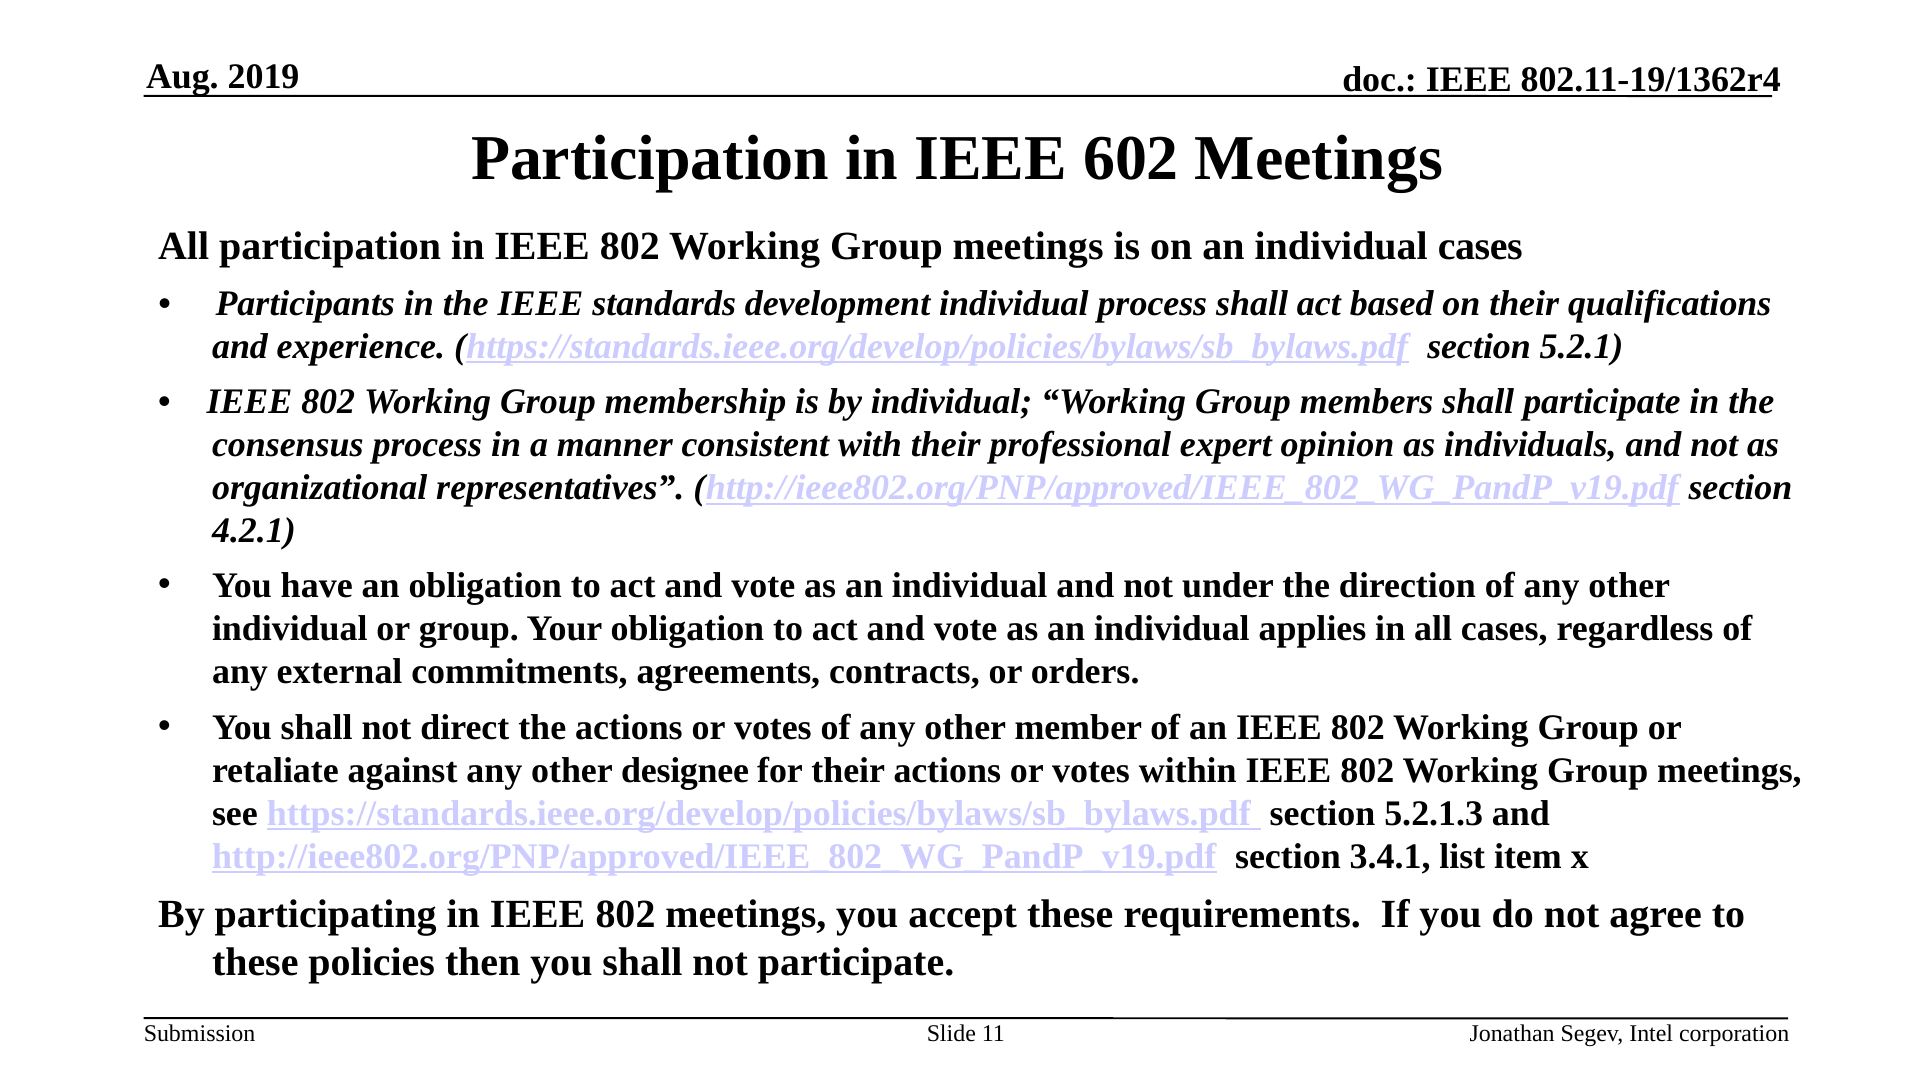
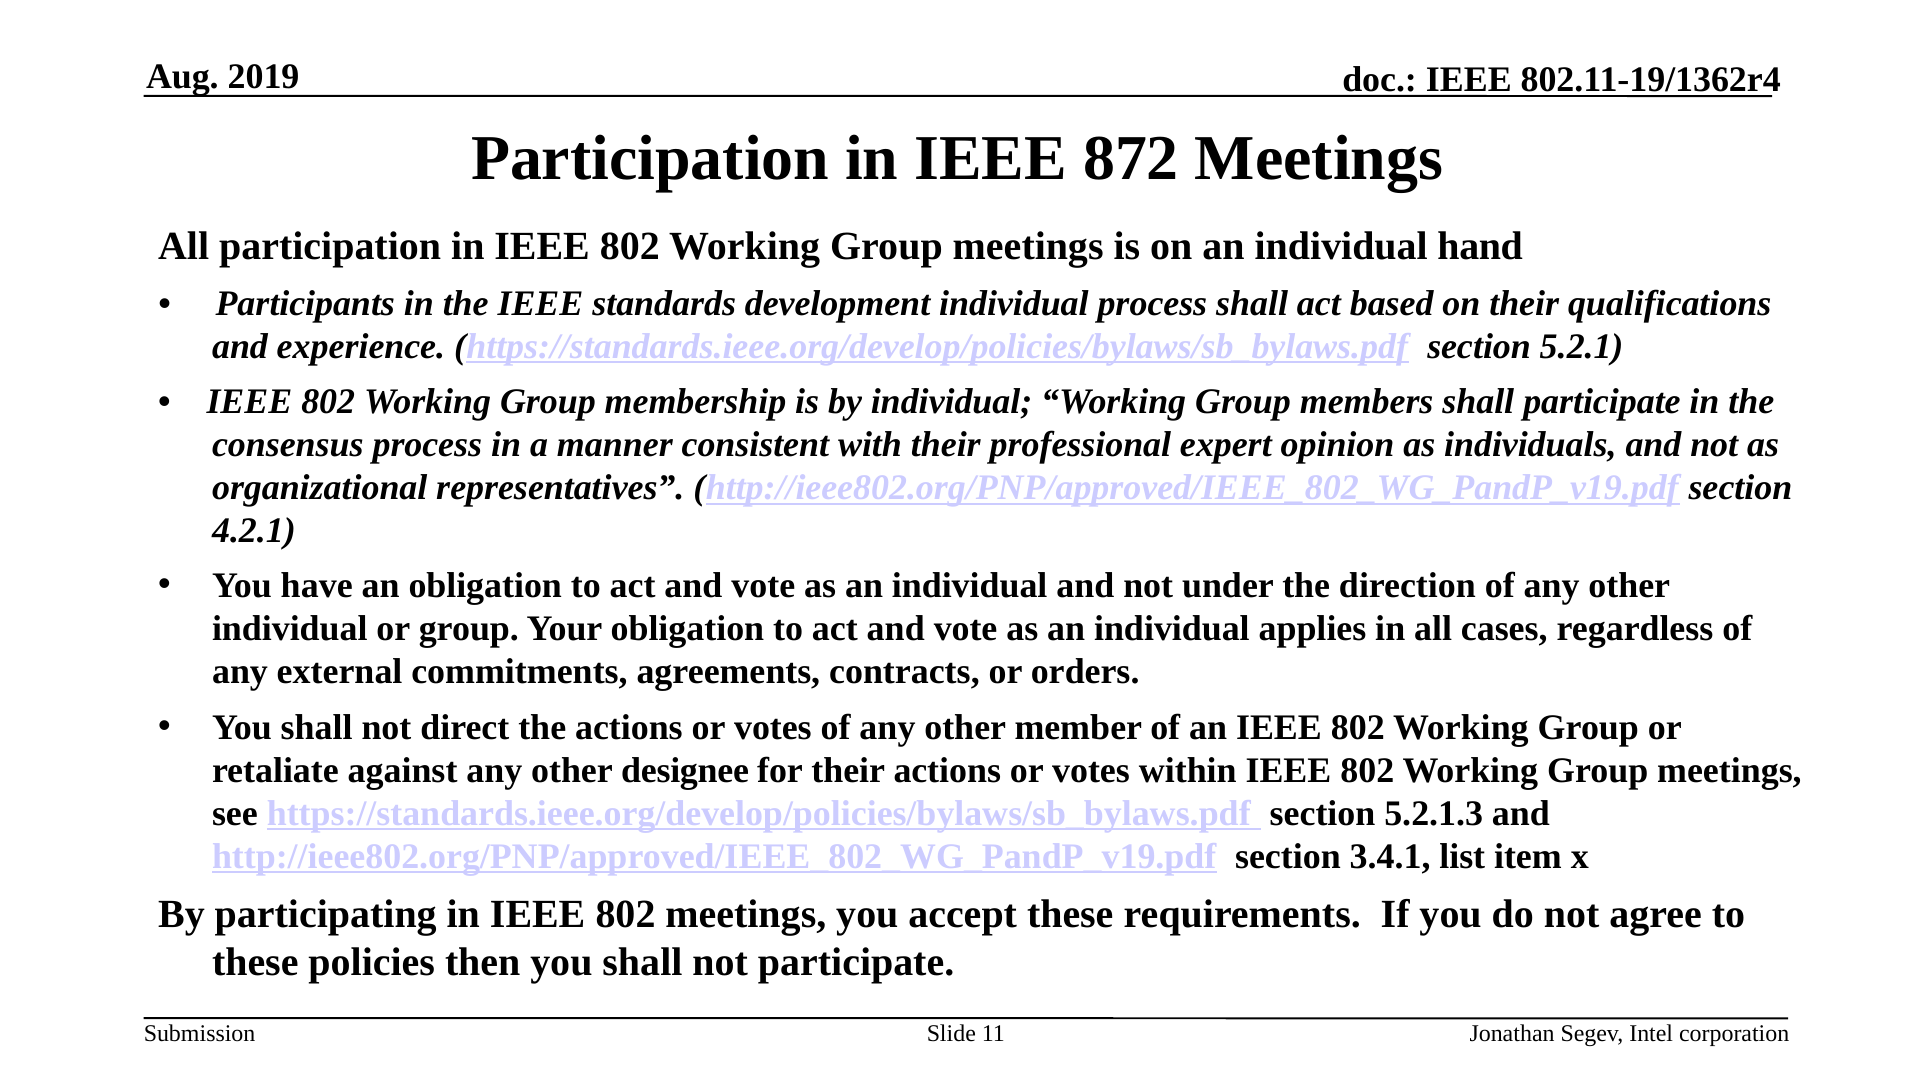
602: 602 -> 872
individual cases: cases -> hand
